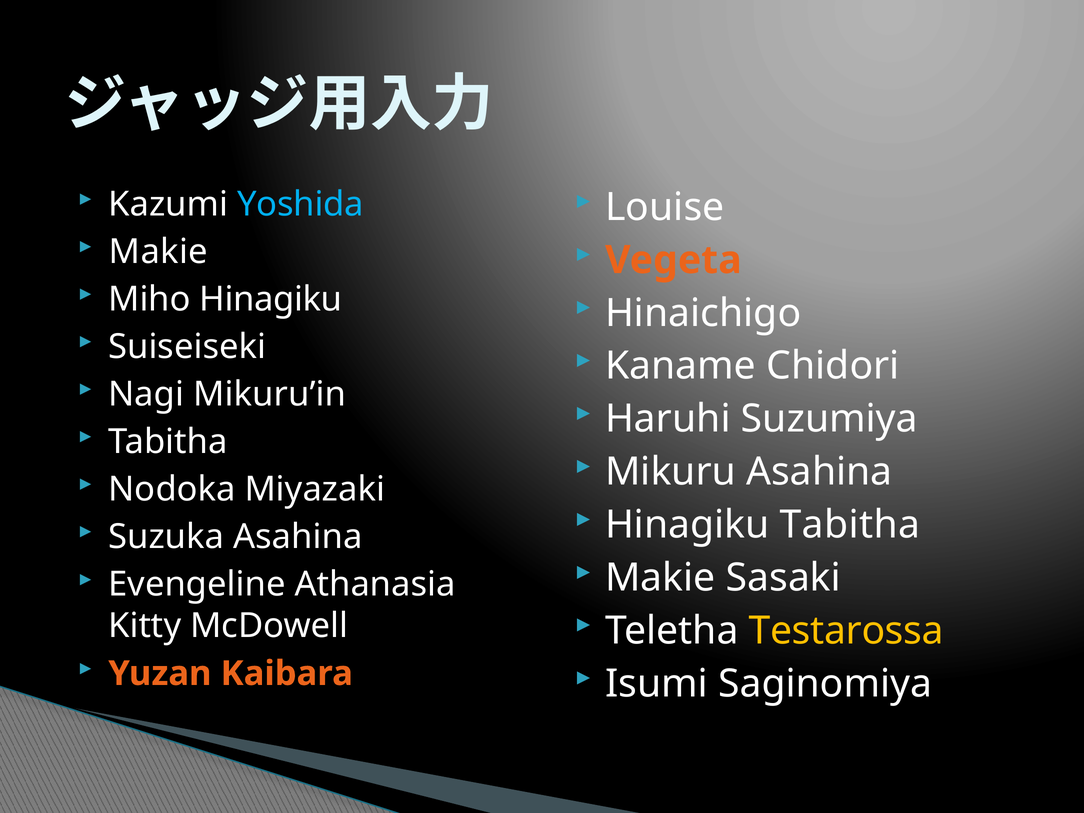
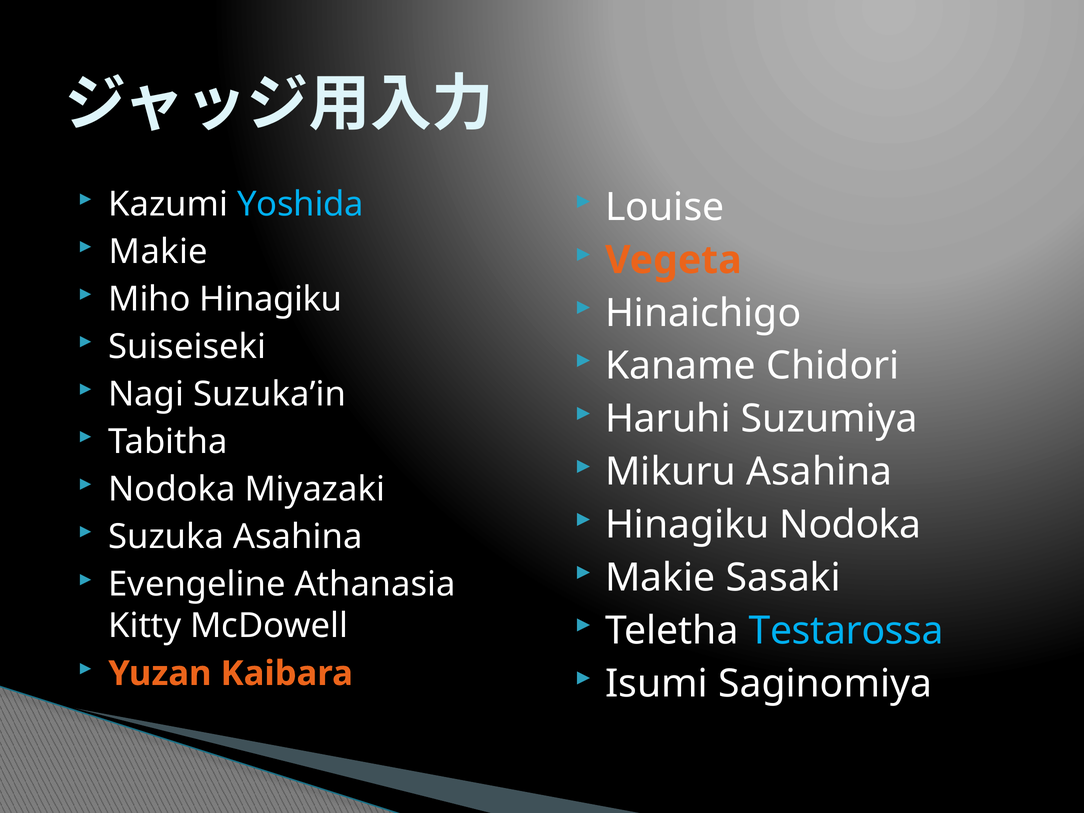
Mikuru’in: Mikuru’in -> Suzuka’in
Hinagiku Tabitha: Tabitha -> Nodoka
Testarossa colour: yellow -> light blue
